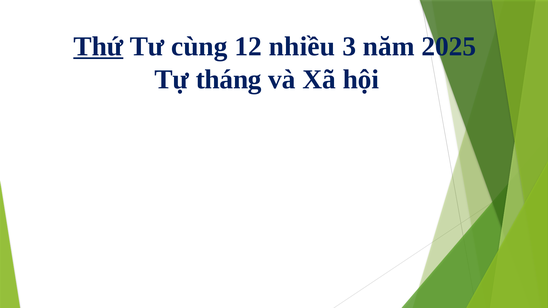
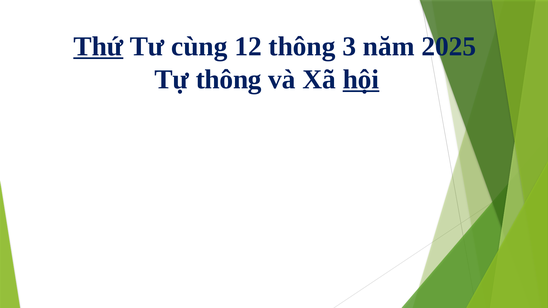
12 nhiều: nhiều -> thông
Tự tháng: tháng -> thông
hội underline: none -> present
